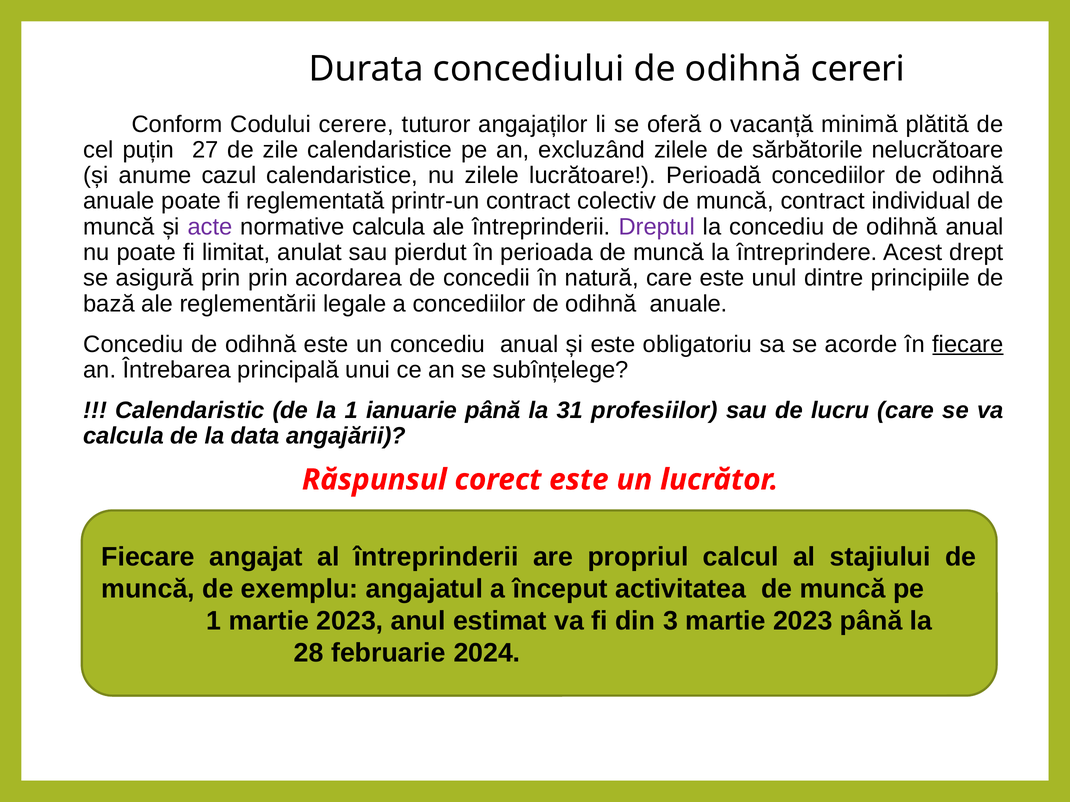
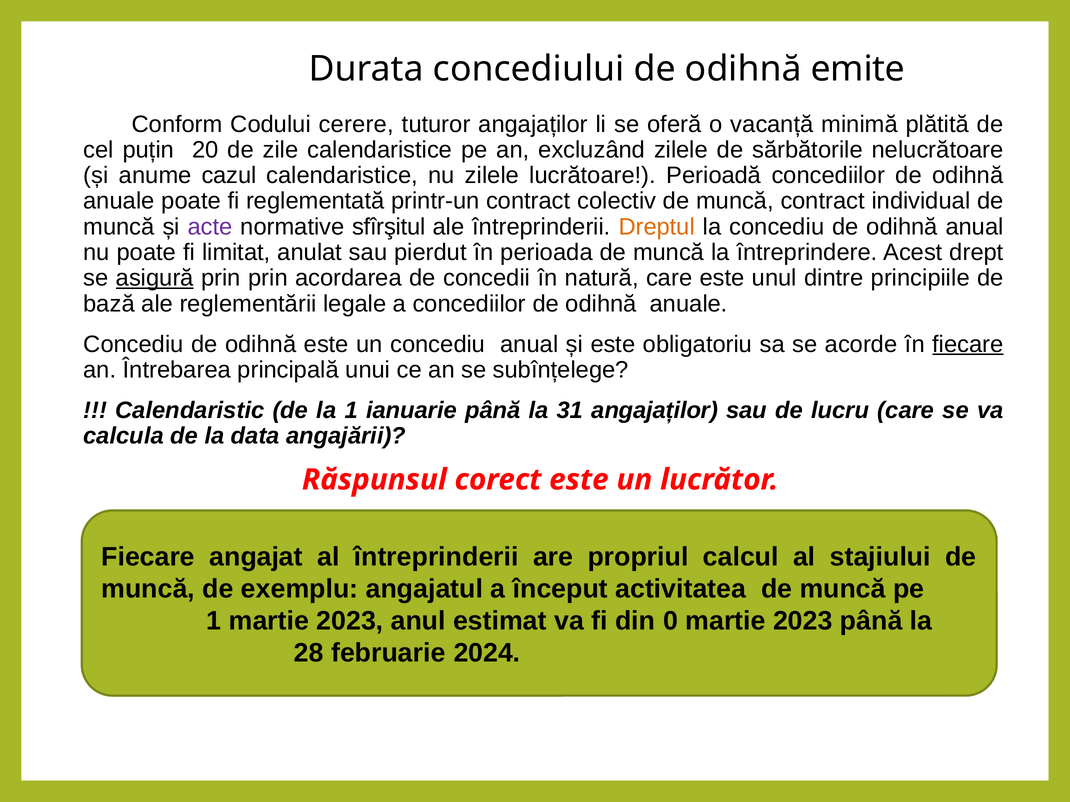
cereri: cereri -> emite
27: 27 -> 20
normative calcula: calcula -> sfîrşitul
Dreptul colour: purple -> orange
asigură underline: none -> present
31 profesiilor: profesiilor -> angajaților
3: 3 -> 0
